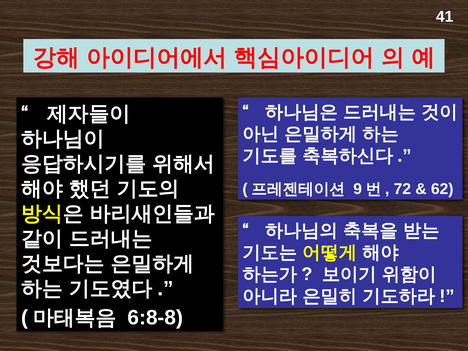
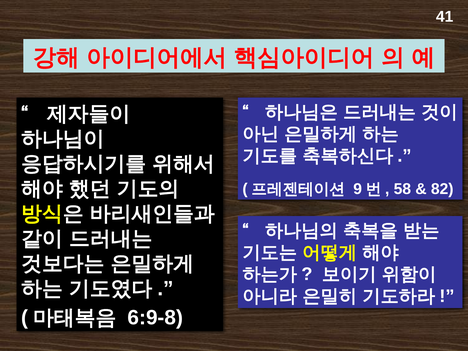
72: 72 -> 58
62: 62 -> 82
6:8-8: 6:8-8 -> 6:9-8
